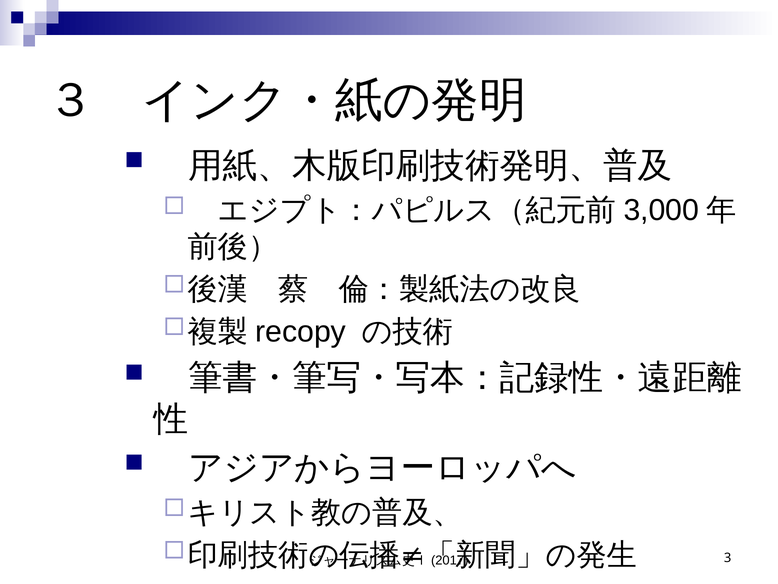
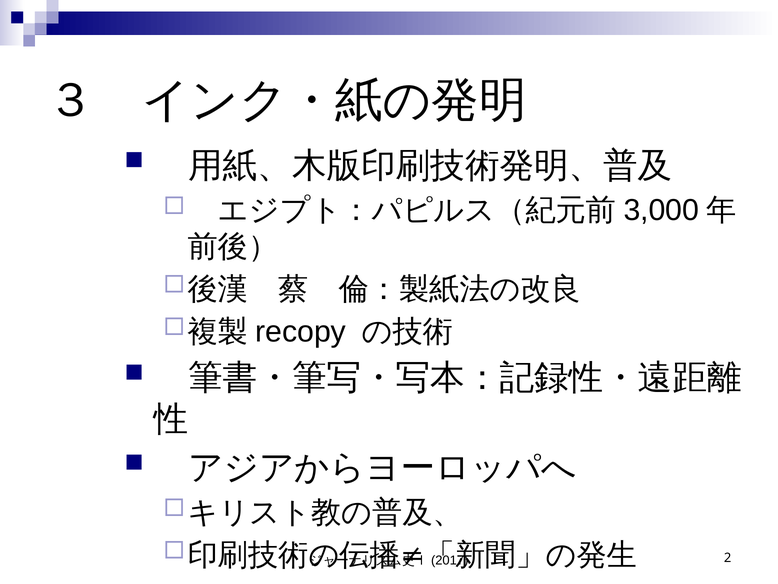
3: 3 -> 2
